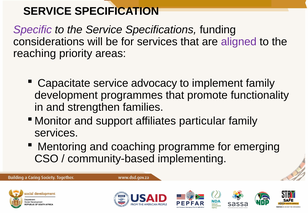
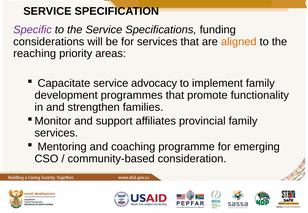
aligned colour: purple -> orange
particular: particular -> provincial
implementing: implementing -> consideration
